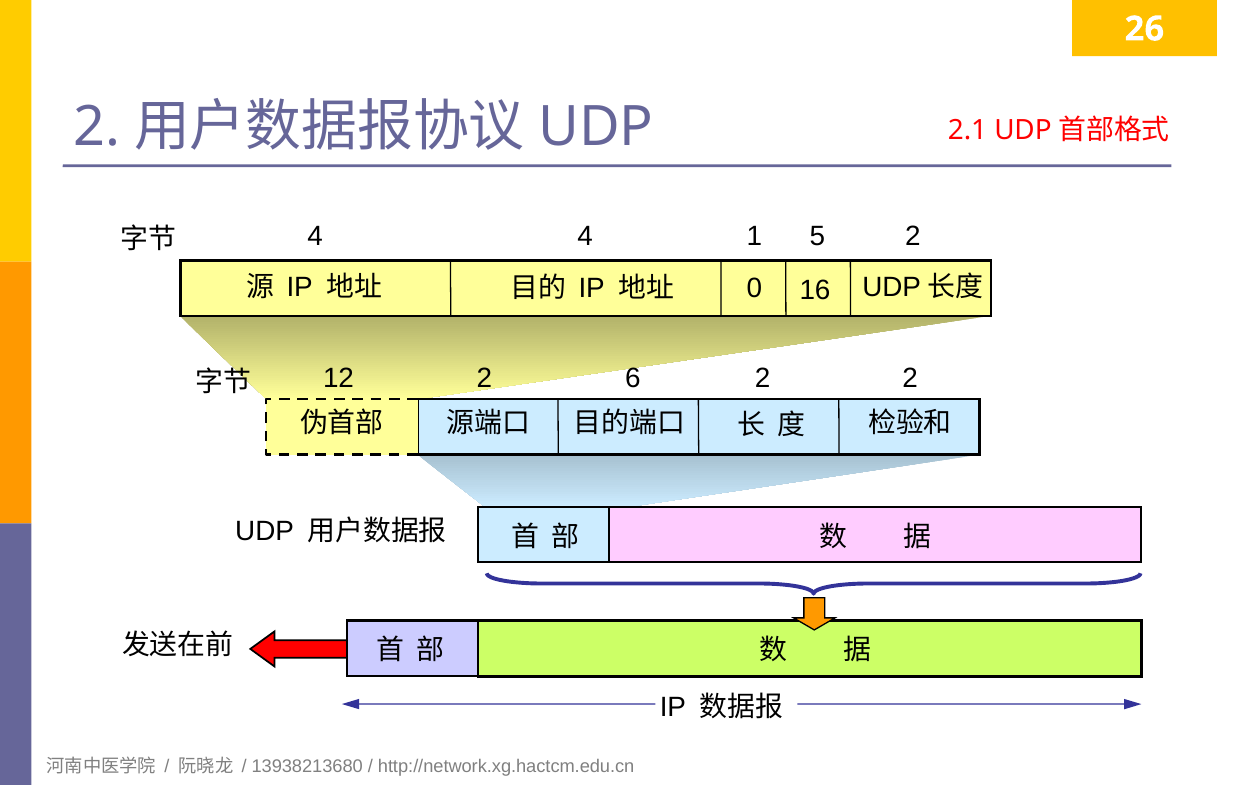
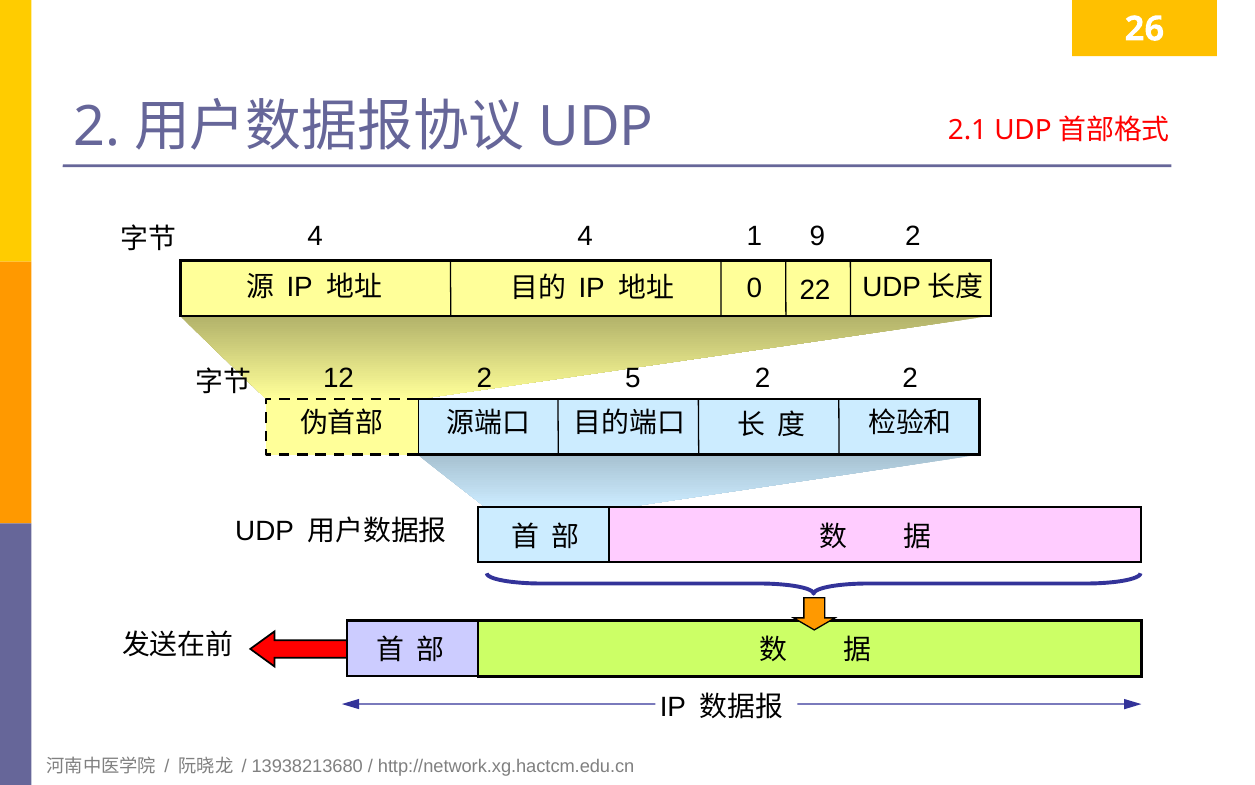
5: 5 -> 9
16: 16 -> 22
6: 6 -> 5
